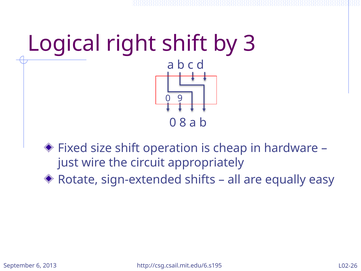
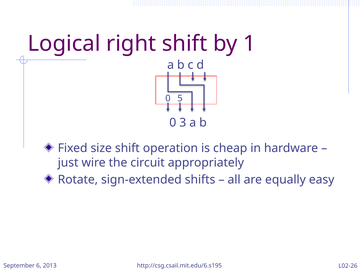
3: 3 -> 1
9: 9 -> 5
8: 8 -> 3
